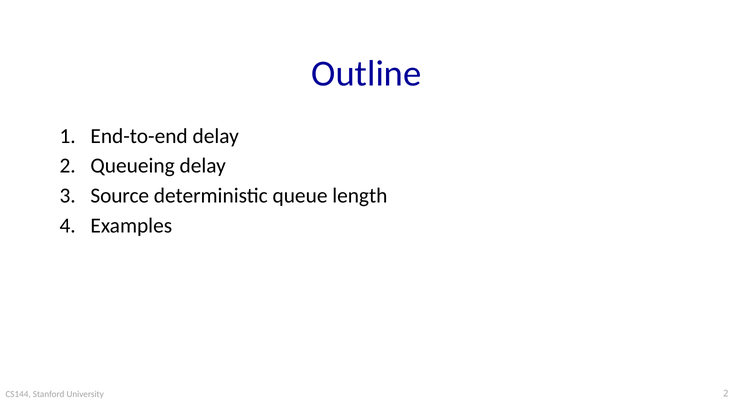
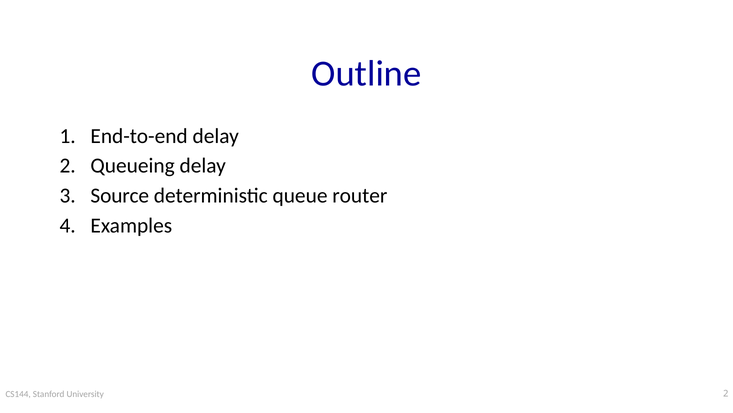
length: length -> router
